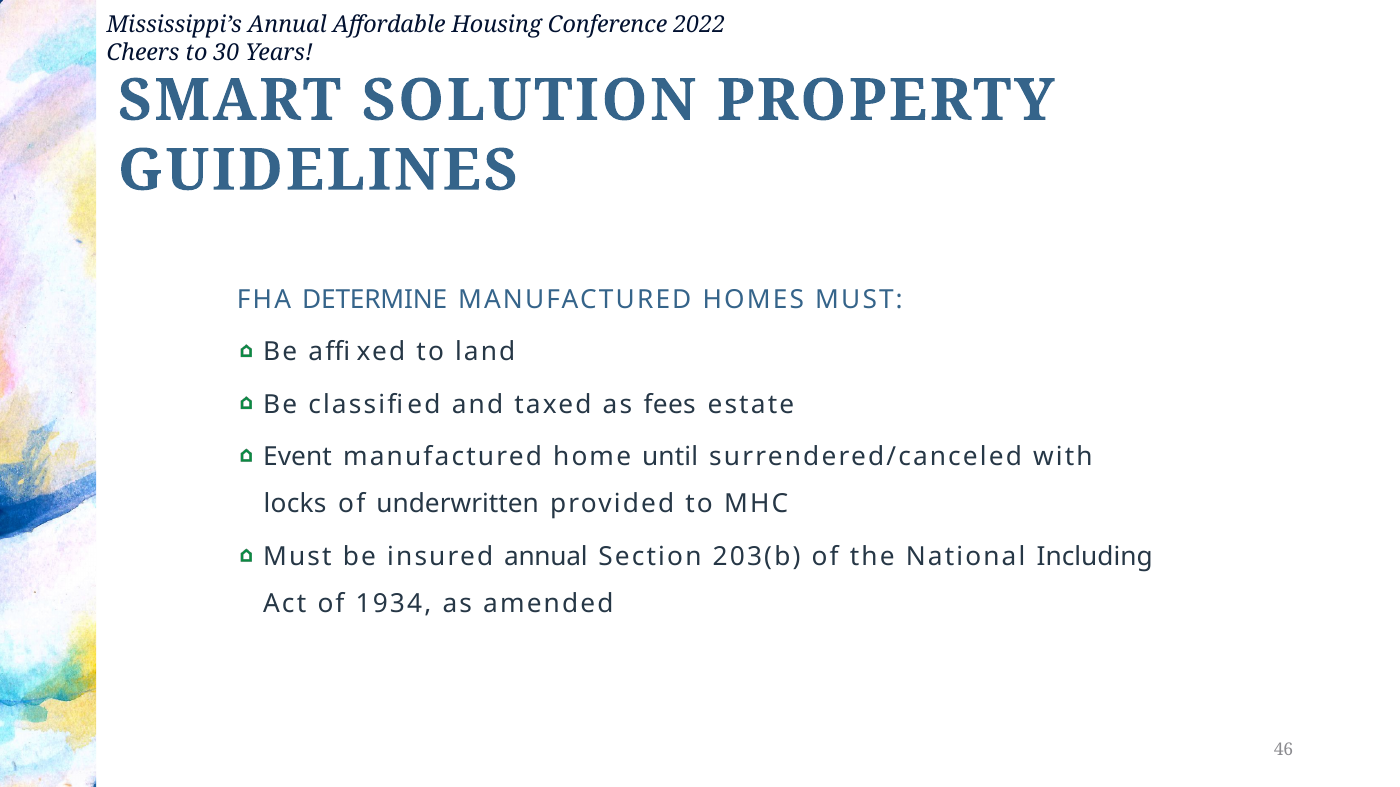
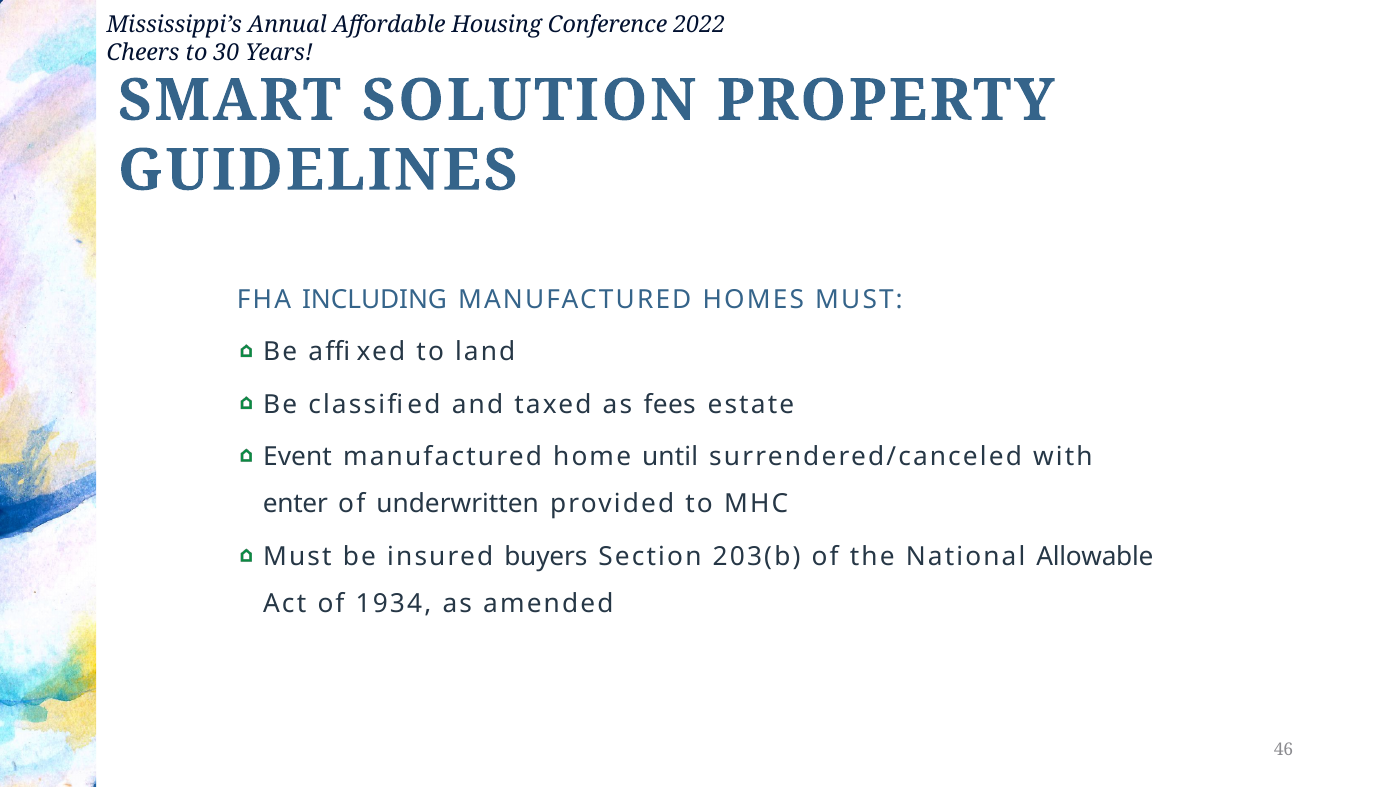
DETERMINE: DETERMINE -> INCLUDING
locks: locks -> enter
insured annual: annual -> buyers
Including: Including -> Allowable
